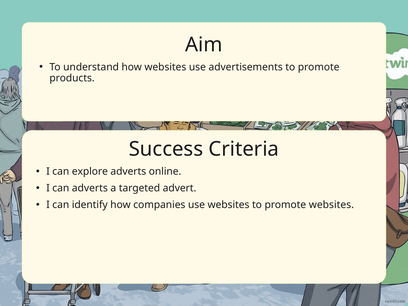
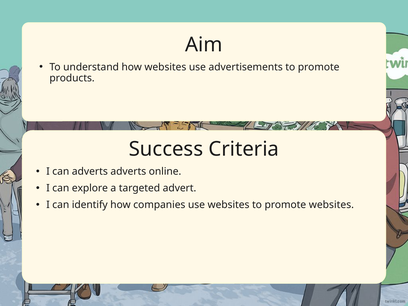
can explore: explore -> adverts
can adverts: adverts -> explore
